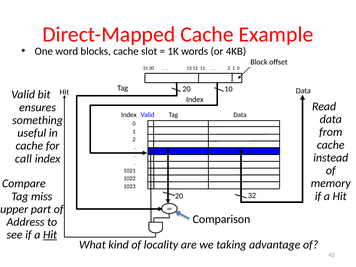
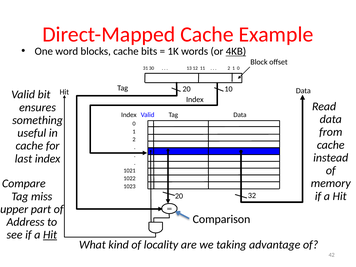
slot: slot -> bits
4KB underline: none -> present
call: call -> last
